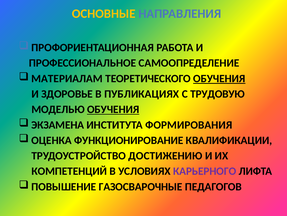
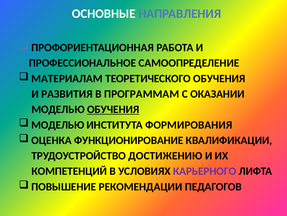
ОСНОВНЫЕ colour: yellow -> white
ОБУЧЕНИЯ at (219, 78) underline: present -> none
ЗДОРОВЬЕ: ЗДОРОВЬЕ -> РАЗВИТИЯ
ПУБЛИКАЦИЯХ: ПУБЛИКАЦИЯХ -> ПРОГРАММАМ
ТРУДОВУЮ: ТРУДОВУЮ -> ОКАЗАНИИ
ЭКЗАМЕНА at (58, 124): ЭКЗАМЕНА -> МОДЕЛЬЮ
ГАЗОСВАРОЧНЫЕ: ГАЗОСВАРОЧНЫЕ -> РЕКОМЕНДАЦИИ
